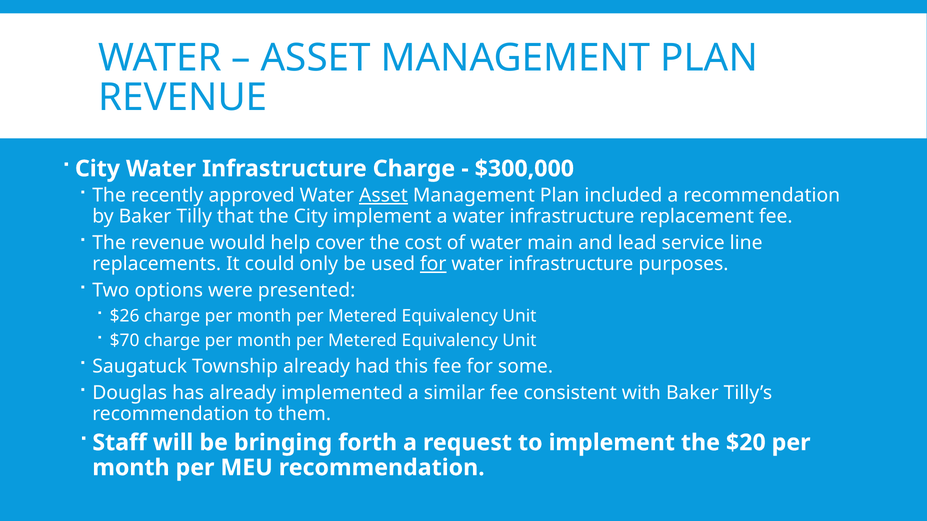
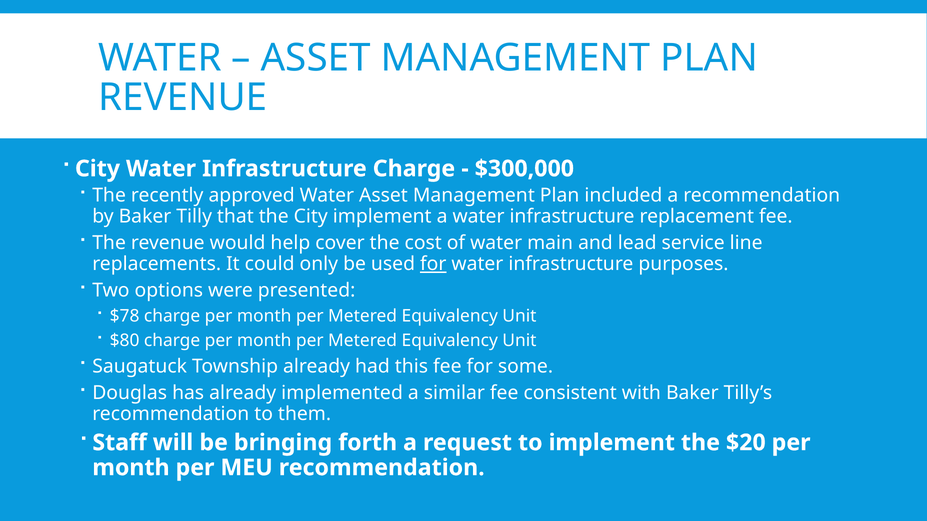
Asset at (383, 196) underline: present -> none
$26: $26 -> $78
$70: $70 -> $80
